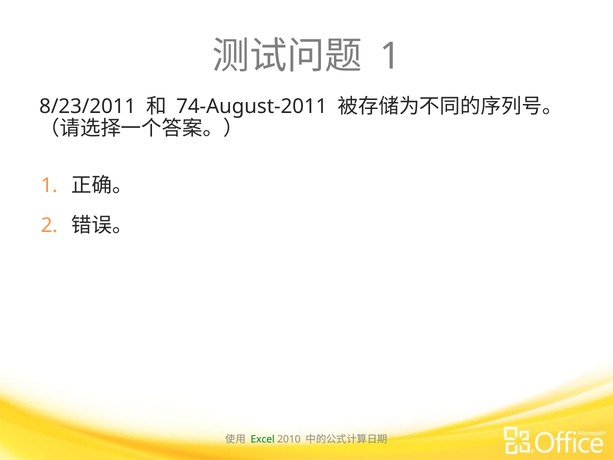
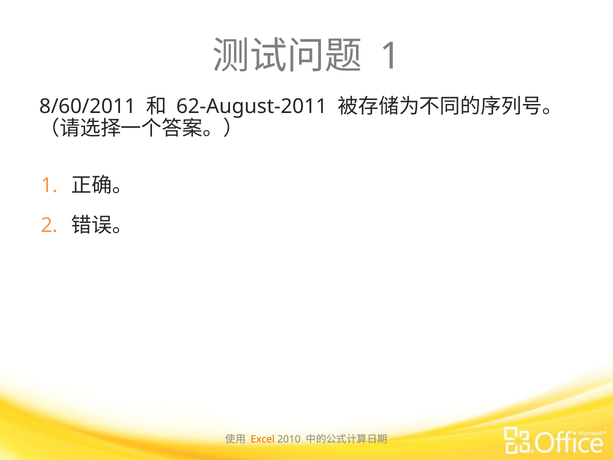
8/23/2011: 8/23/2011 -> 8/60/2011
74-August-2011: 74-August-2011 -> 62-August-2011
Excel colour: green -> orange
